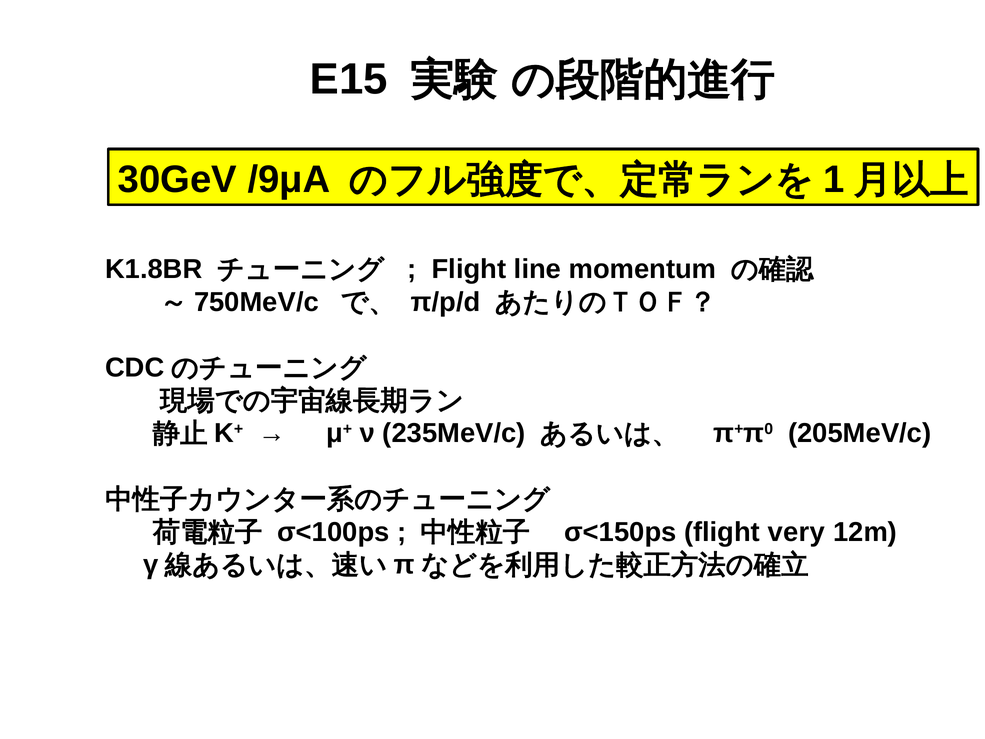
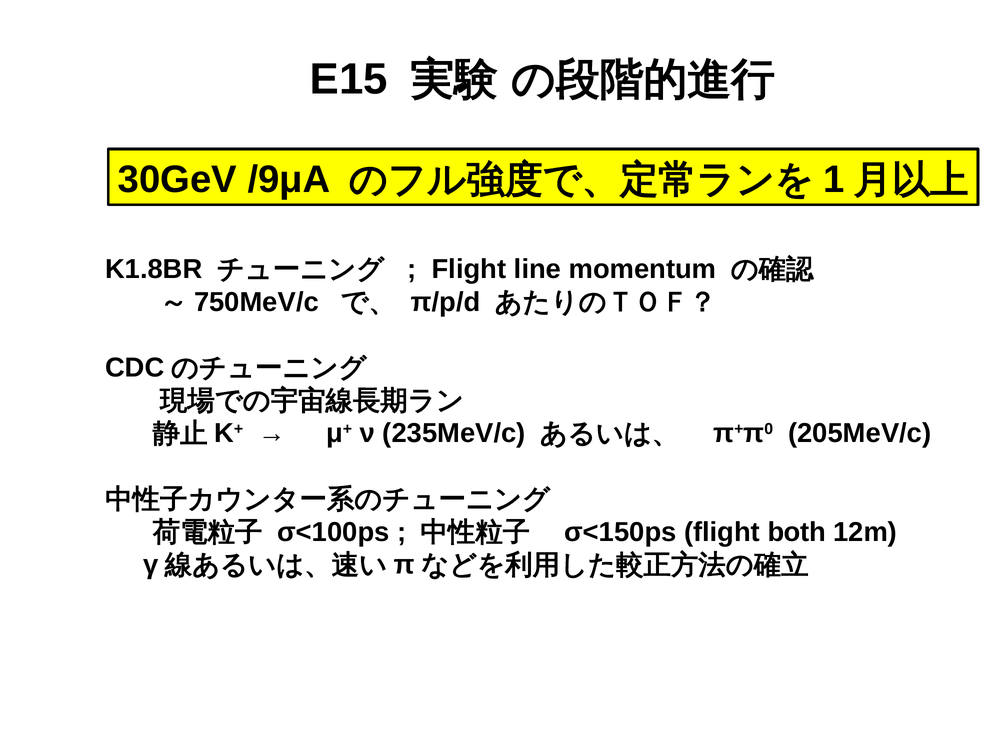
very: very -> both
